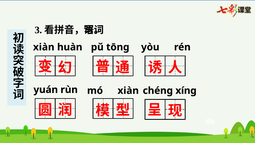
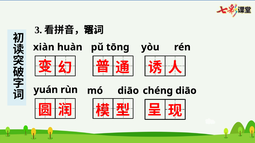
mó xiàn: xiàn -> diāo
chéng xíng: xíng -> diāo
